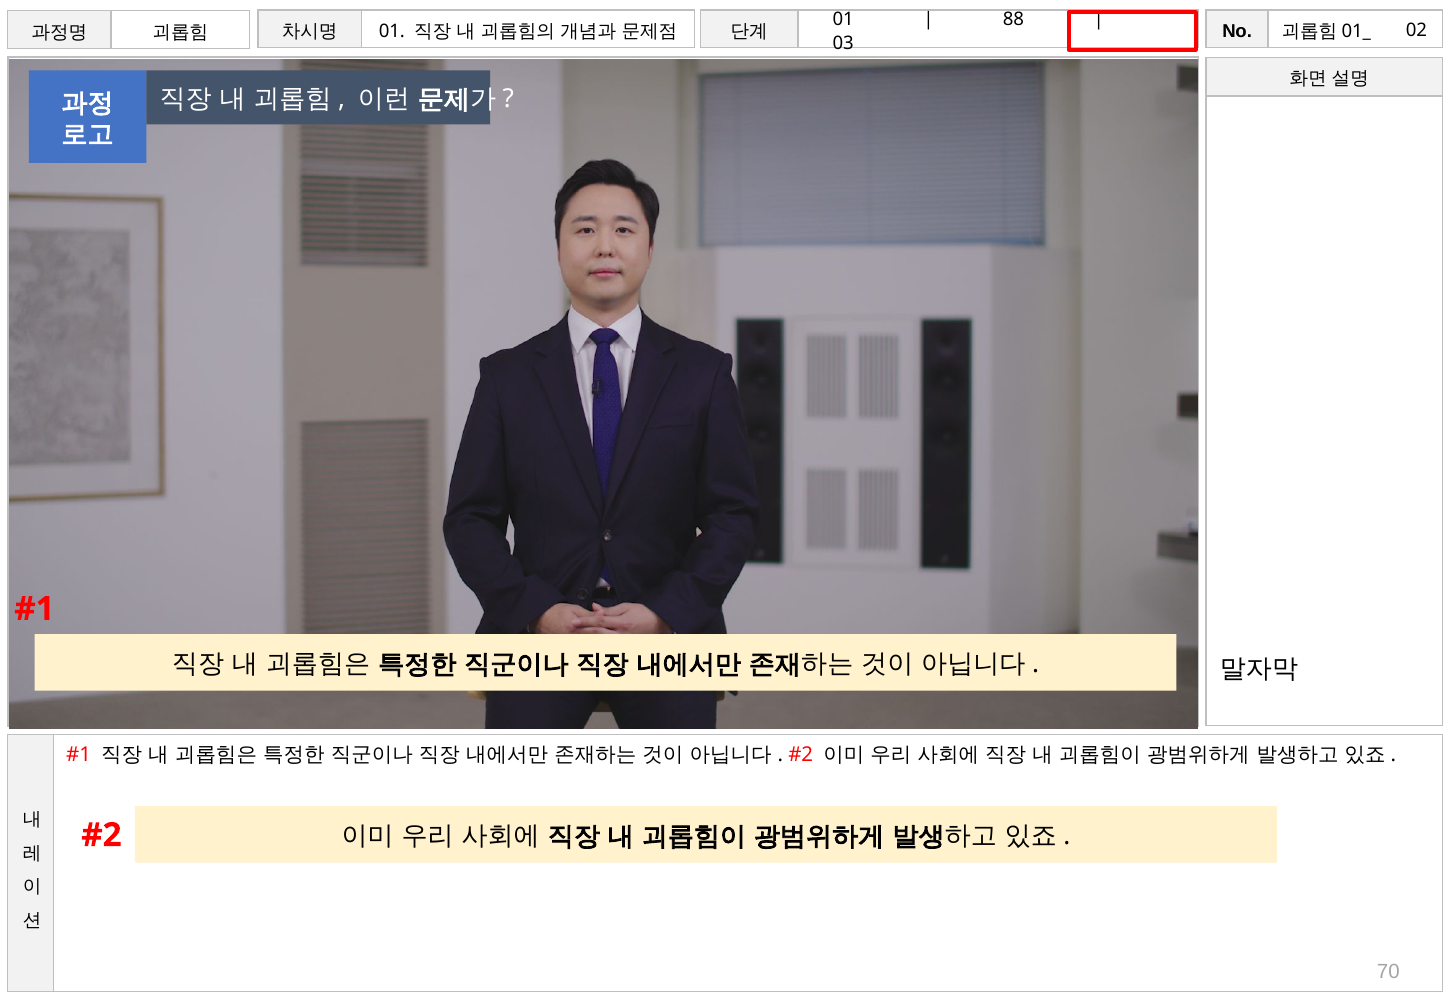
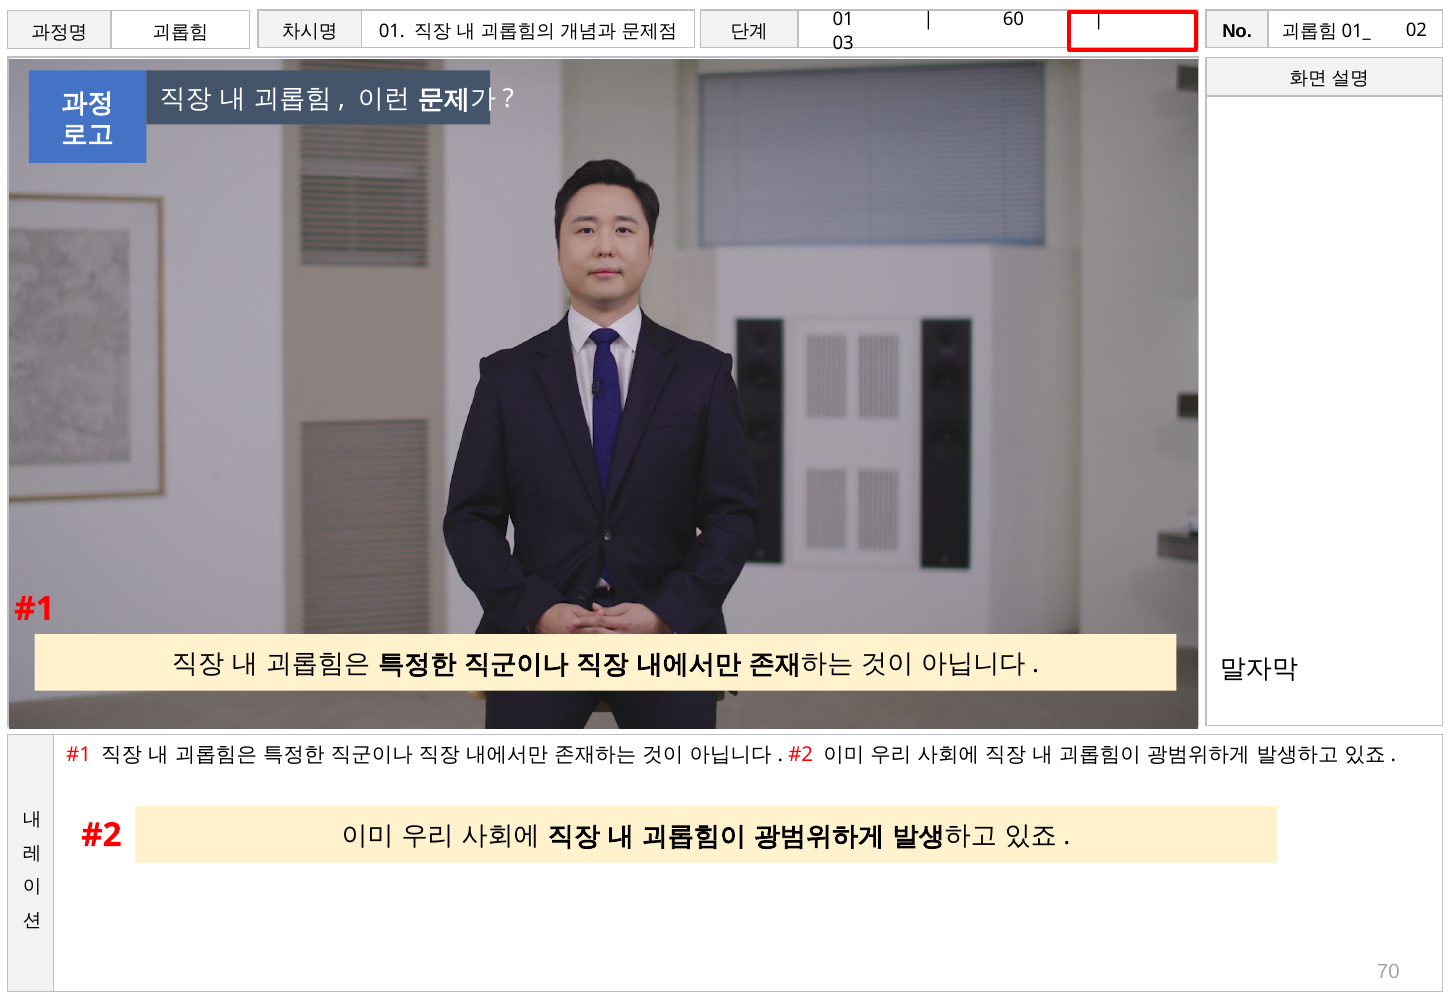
88: 88 -> 60
